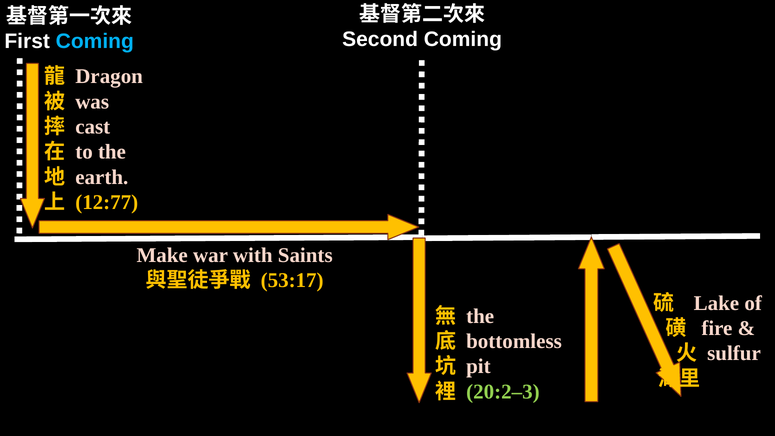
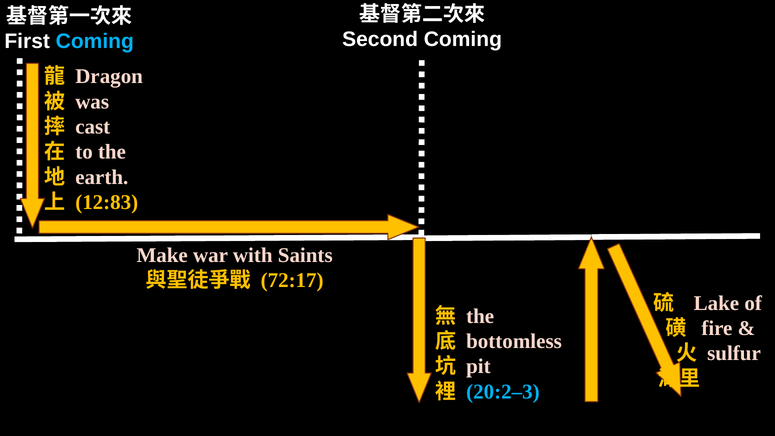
12:77: 12:77 -> 12:83
53:17: 53:17 -> 72:17
20:2–3 colour: light green -> light blue
